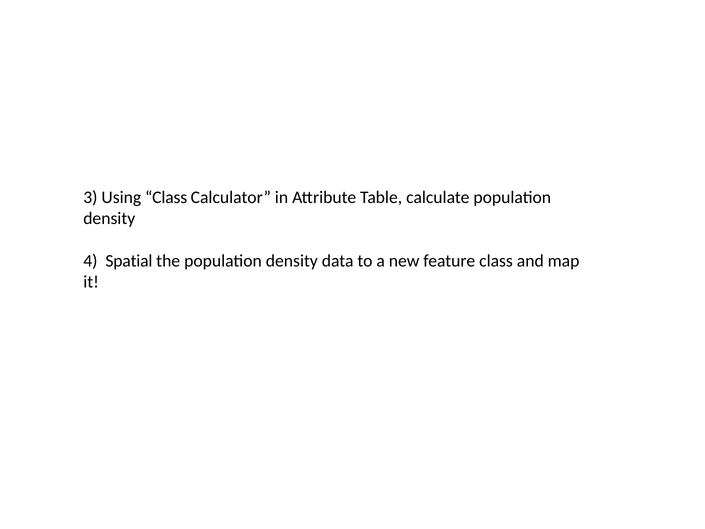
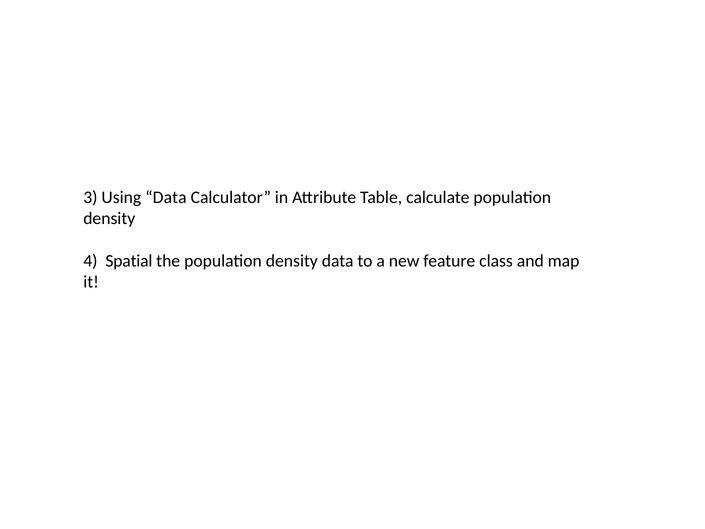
Using Class: Class -> Data
